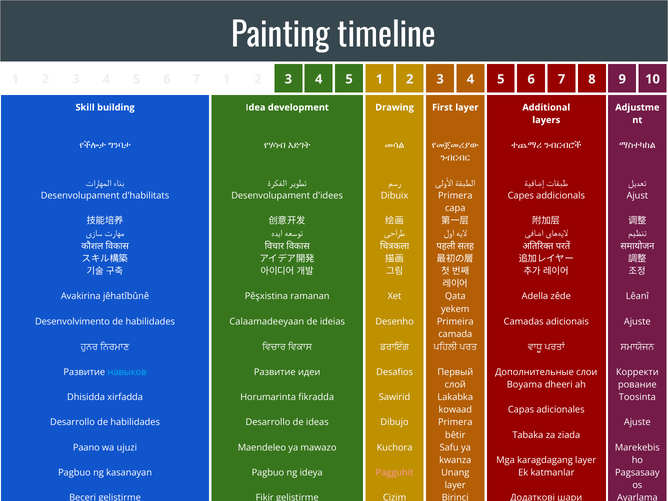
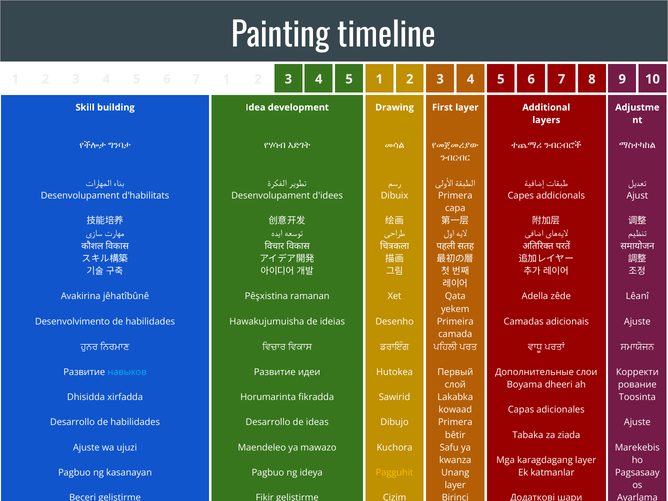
Calaamadeeyaan: Calaamadeeyaan -> Hawakujumuisha
Desafios: Desafios -> Hutokea
Paano at (86, 448): Paano -> Ajuste
Pagguhit colour: pink -> yellow
